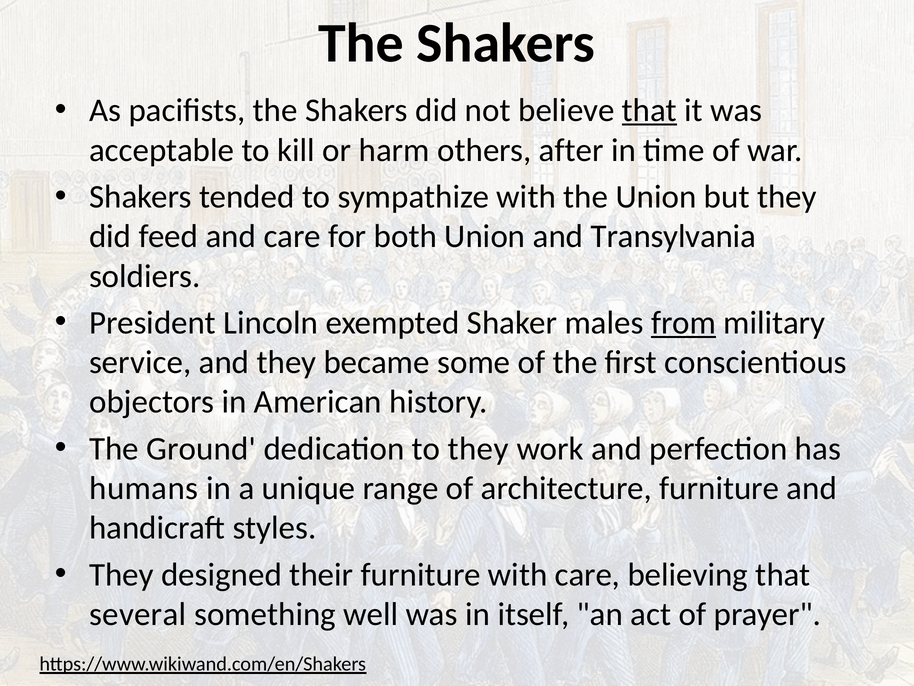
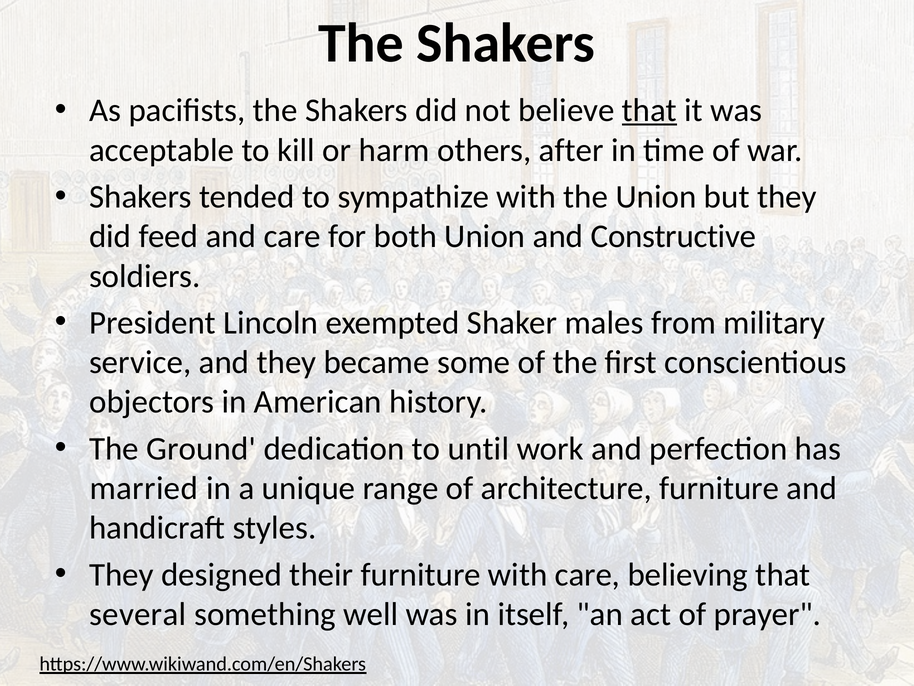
Transylvania: Transylvania -> Constructive
from underline: present -> none
to they: they -> until
humans: humans -> married
